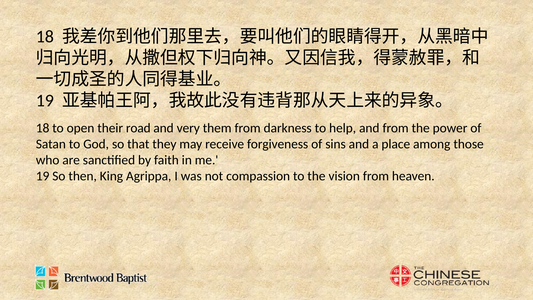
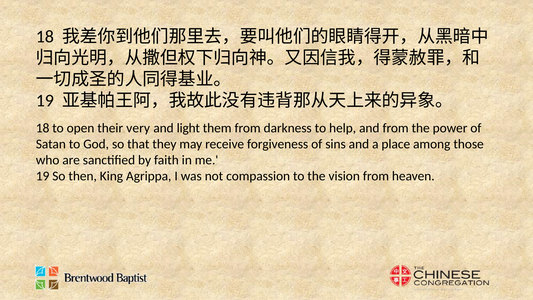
road: road -> very
very: very -> light
